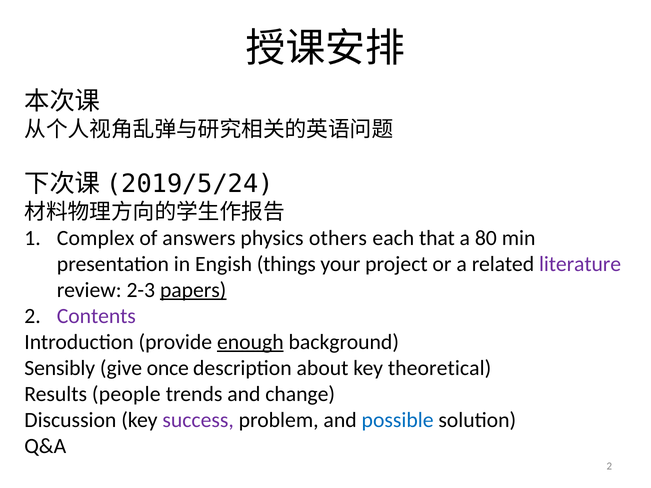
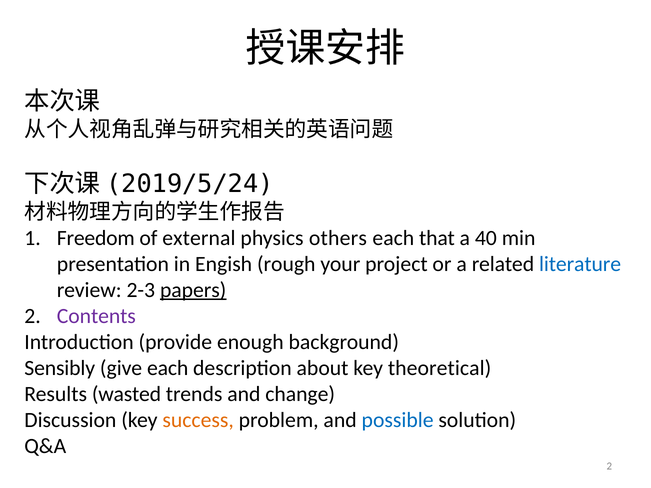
Complex: Complex -> Freedom
answers: answers -> external
80: 80 -> 40
things: things -> rough
literature colour: purple -> blue
enough underline: present -> none
give once: once -> each
people: people -> wasted
success colour: purple -> orange
